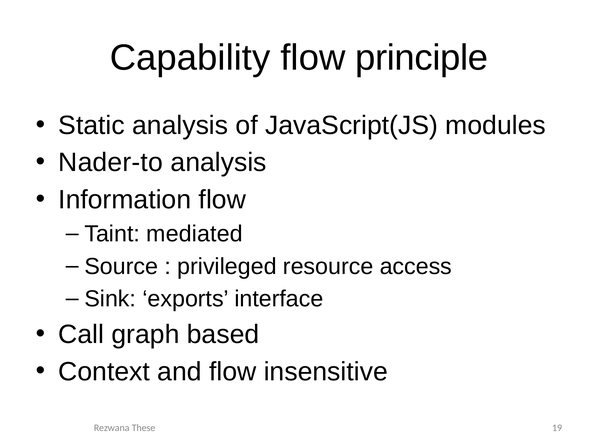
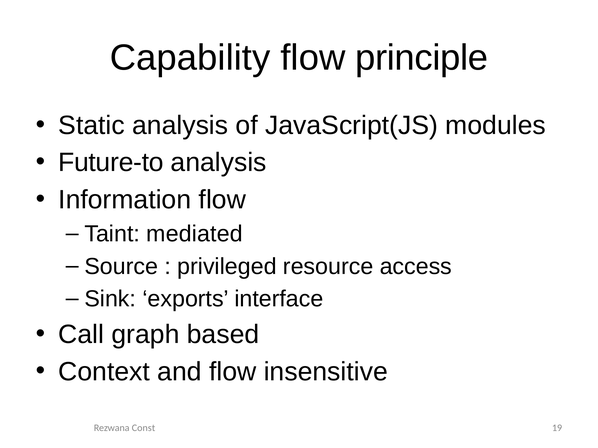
Nader-to: Nader-to -> Future-to
These: These -> Const
